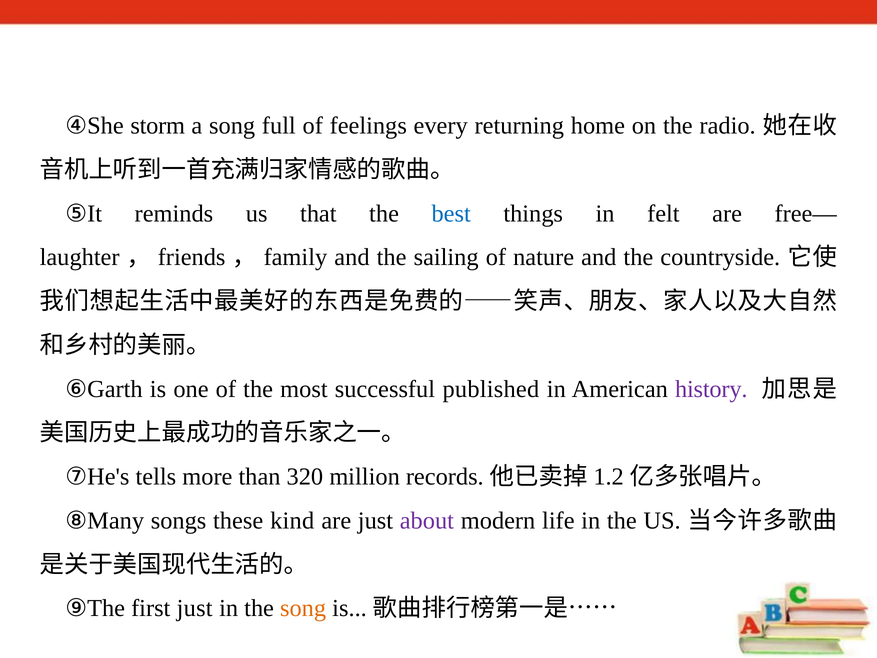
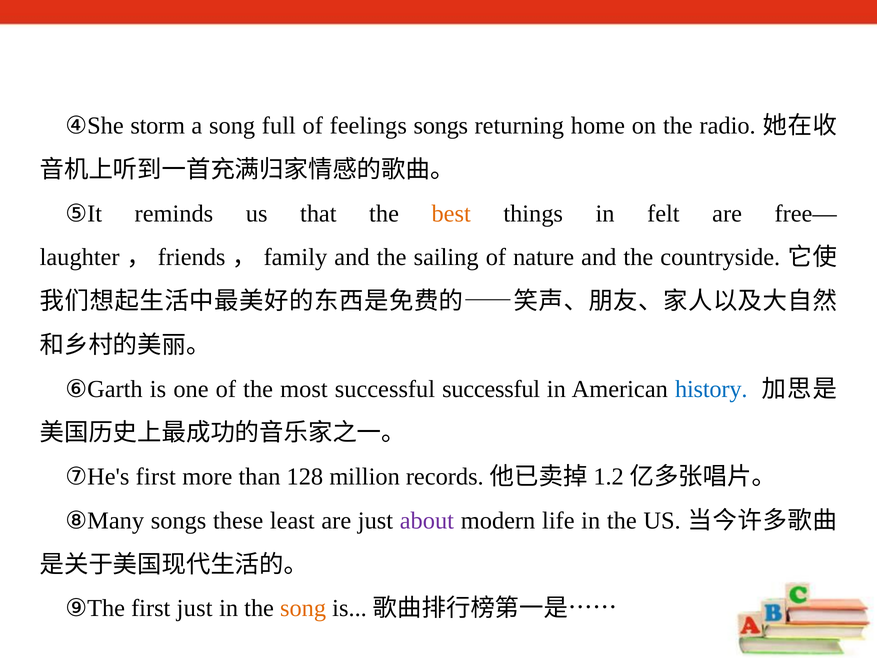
feelings every: every -> songs
best colour: blue -> orange
successful published: published -> successful
history colour: purple -> blue
⑦He's tells: tells -> first
320: 320 -> 128
kind: kind -> least
